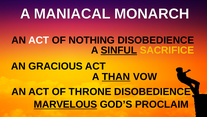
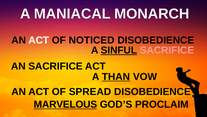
NOTHING: NOTHING -> NOTICED
SACRIFICE at (167, 50) colour: yellow -> pink
AN GRACIOUS: GRACIOUS -> SACRIFICE
THRONE: THRONE -> SPREAD
